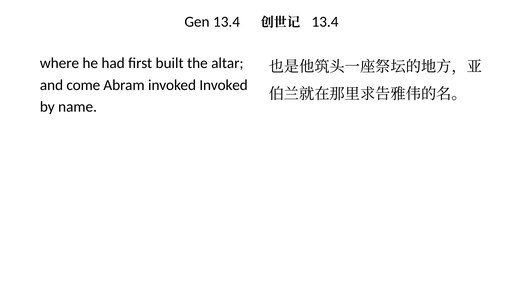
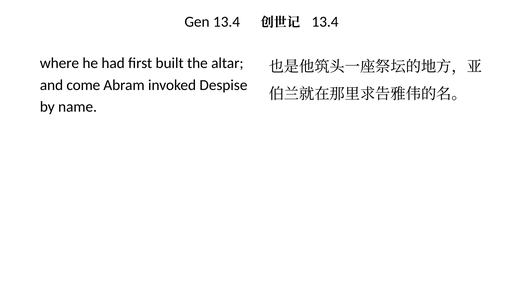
invoked Invoked: Invoked -> Despise
